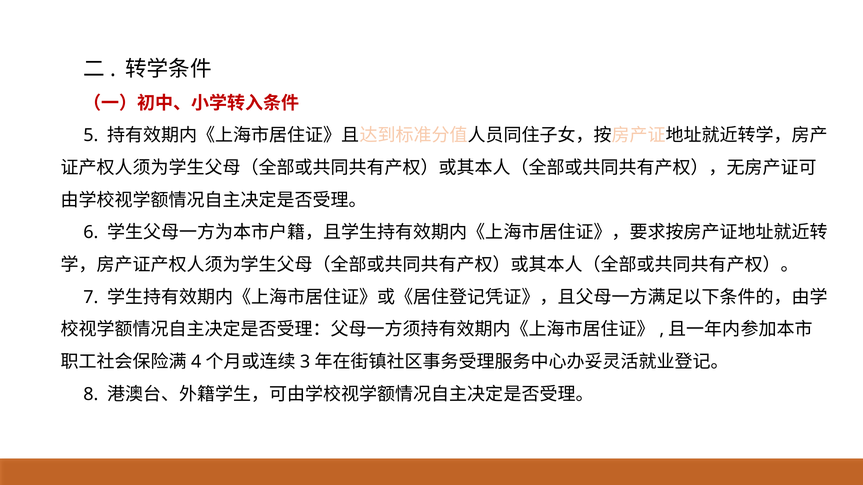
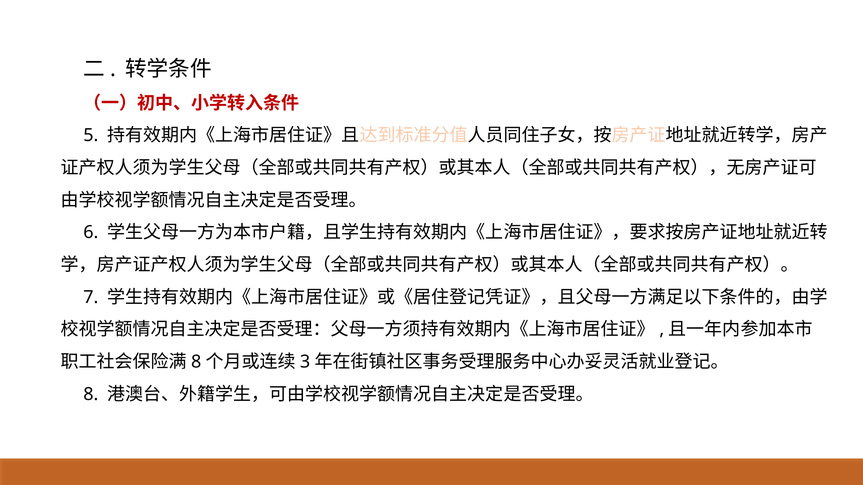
4 at (196, 362): 4 -> 8
